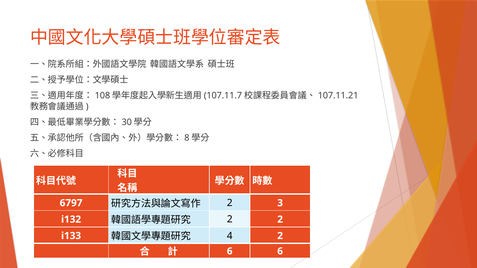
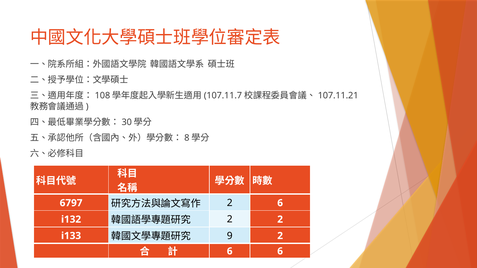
2 3: 3 -> 6
4: 4 -> 9
